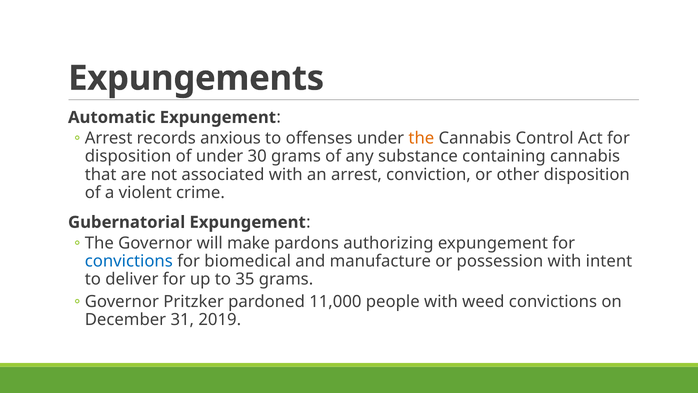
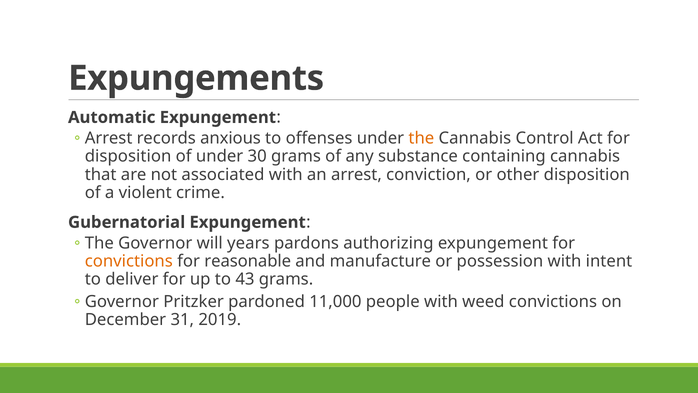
make: make -> years
convictions at (129, 261) colour: blue -> orange
biomedical: biomedical -> reasonable
35: 35 -> 43
